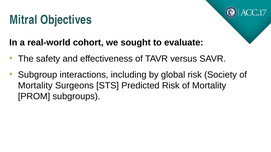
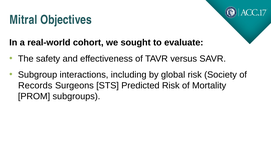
Mortality at (35, 86): Mortality -> Records
